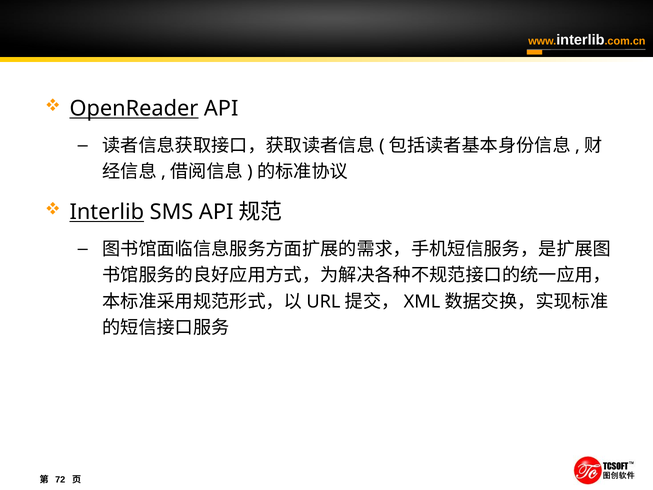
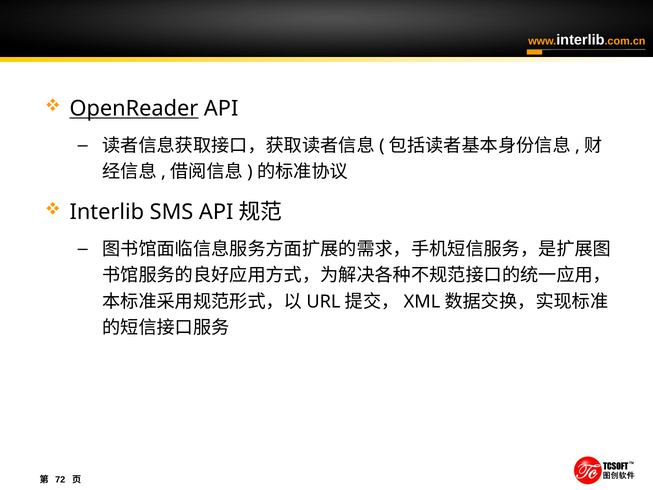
Interlib at (107, 212) underline: present -> none
